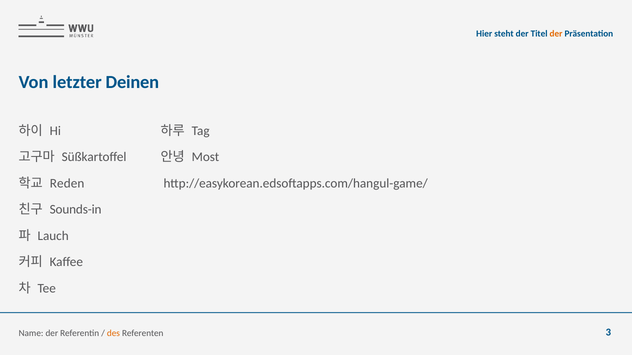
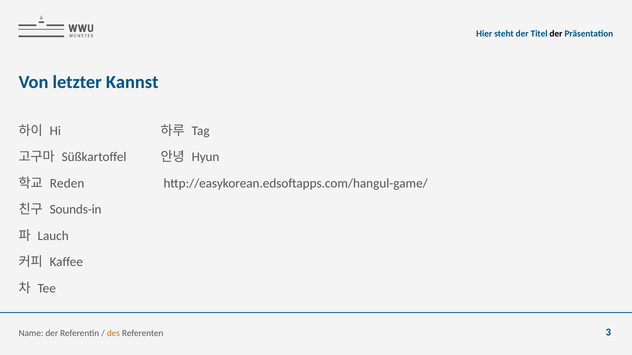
der at (556, 34) colour: orange -> black
Deinen: Deinen -> Kannst
Most: Most -> Hyun
